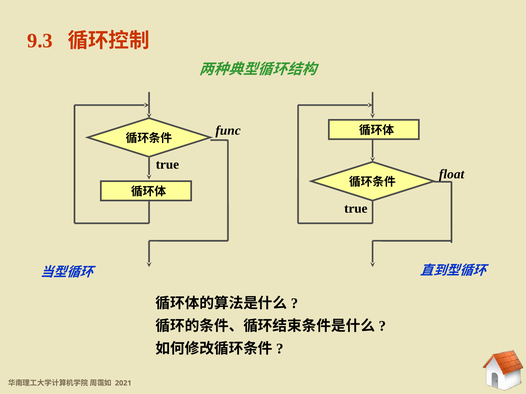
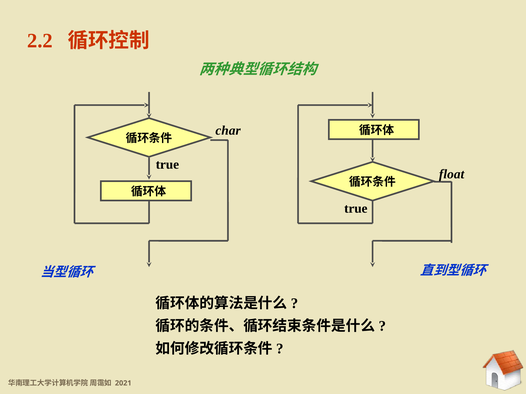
9.3: 9.3 -> 2.2
func: func -> char
